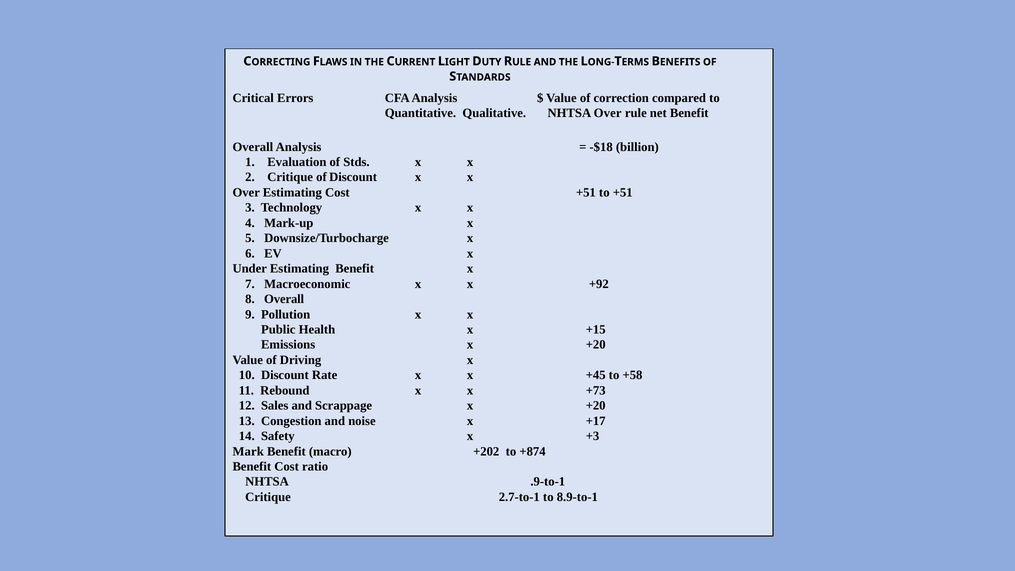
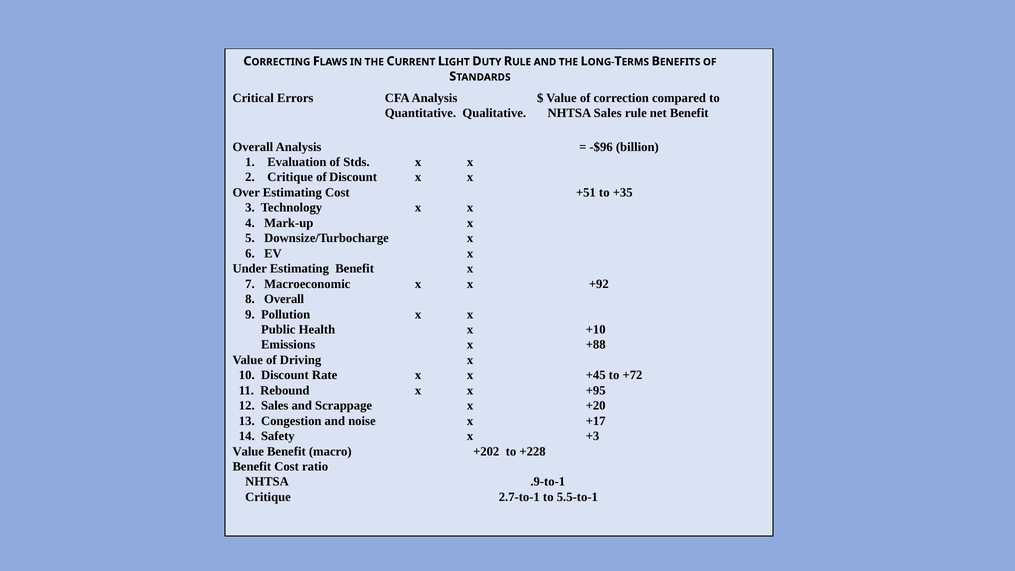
NHTSA Over: Over -> Sales
-$18: -$18 -> -$96
to +51: +51 -> +35
+15: +15 -> +10
Emissions x +20: +20 -> +88
+58: +58 -> +72
+73: +73 -> +95
Mark at (248, 451): Mark -> Value
+874: +874 -> +228
8.9-to-1: 8.9-to-1 -> 5.5-to-1
